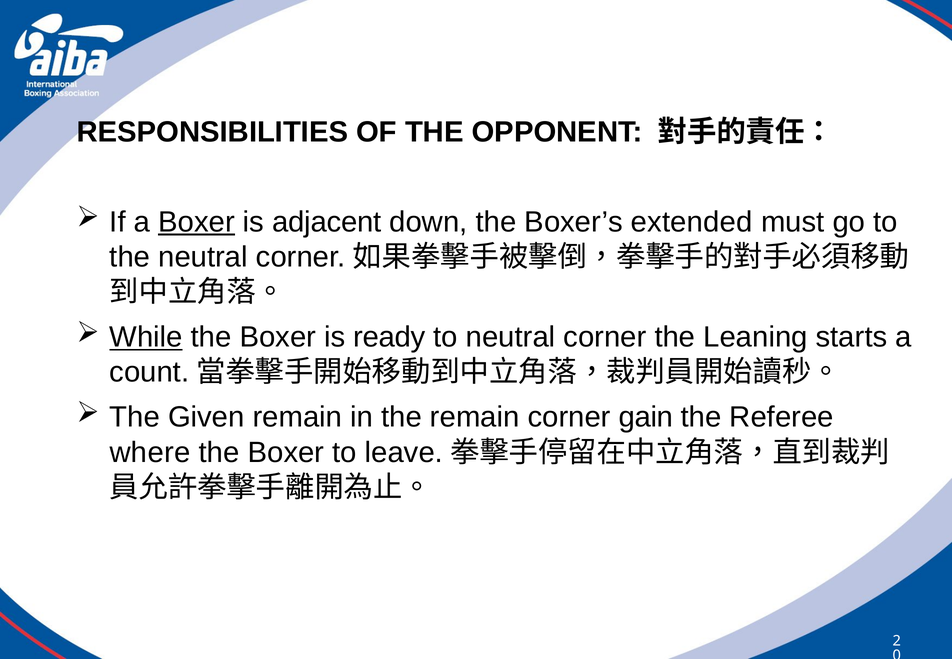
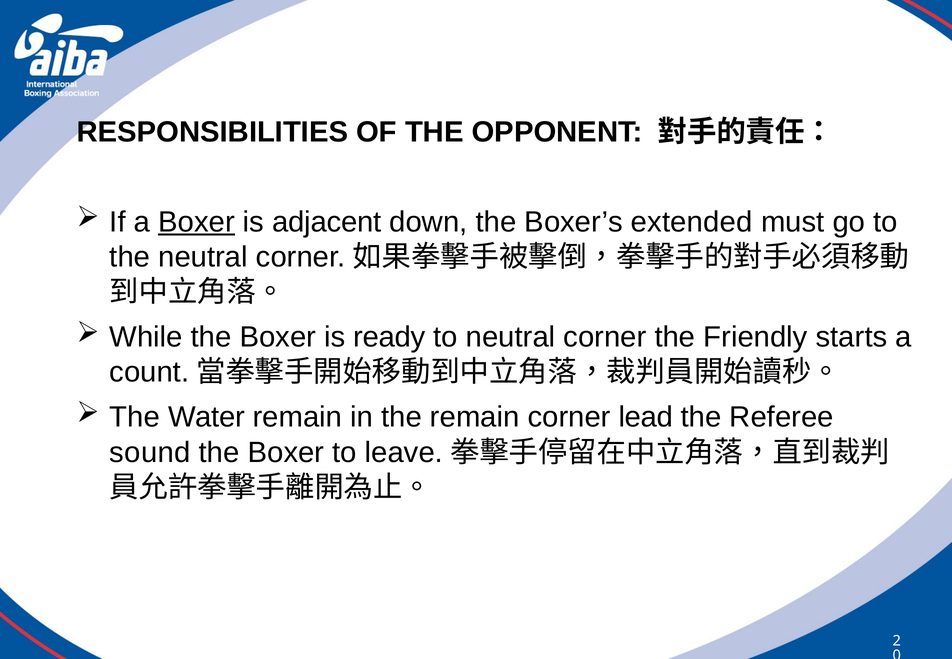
While underline: present -> none
Leaning: Leaning -> Friendly
Given: Given -> Water
gain: gain -> lead
where: where -> sound
